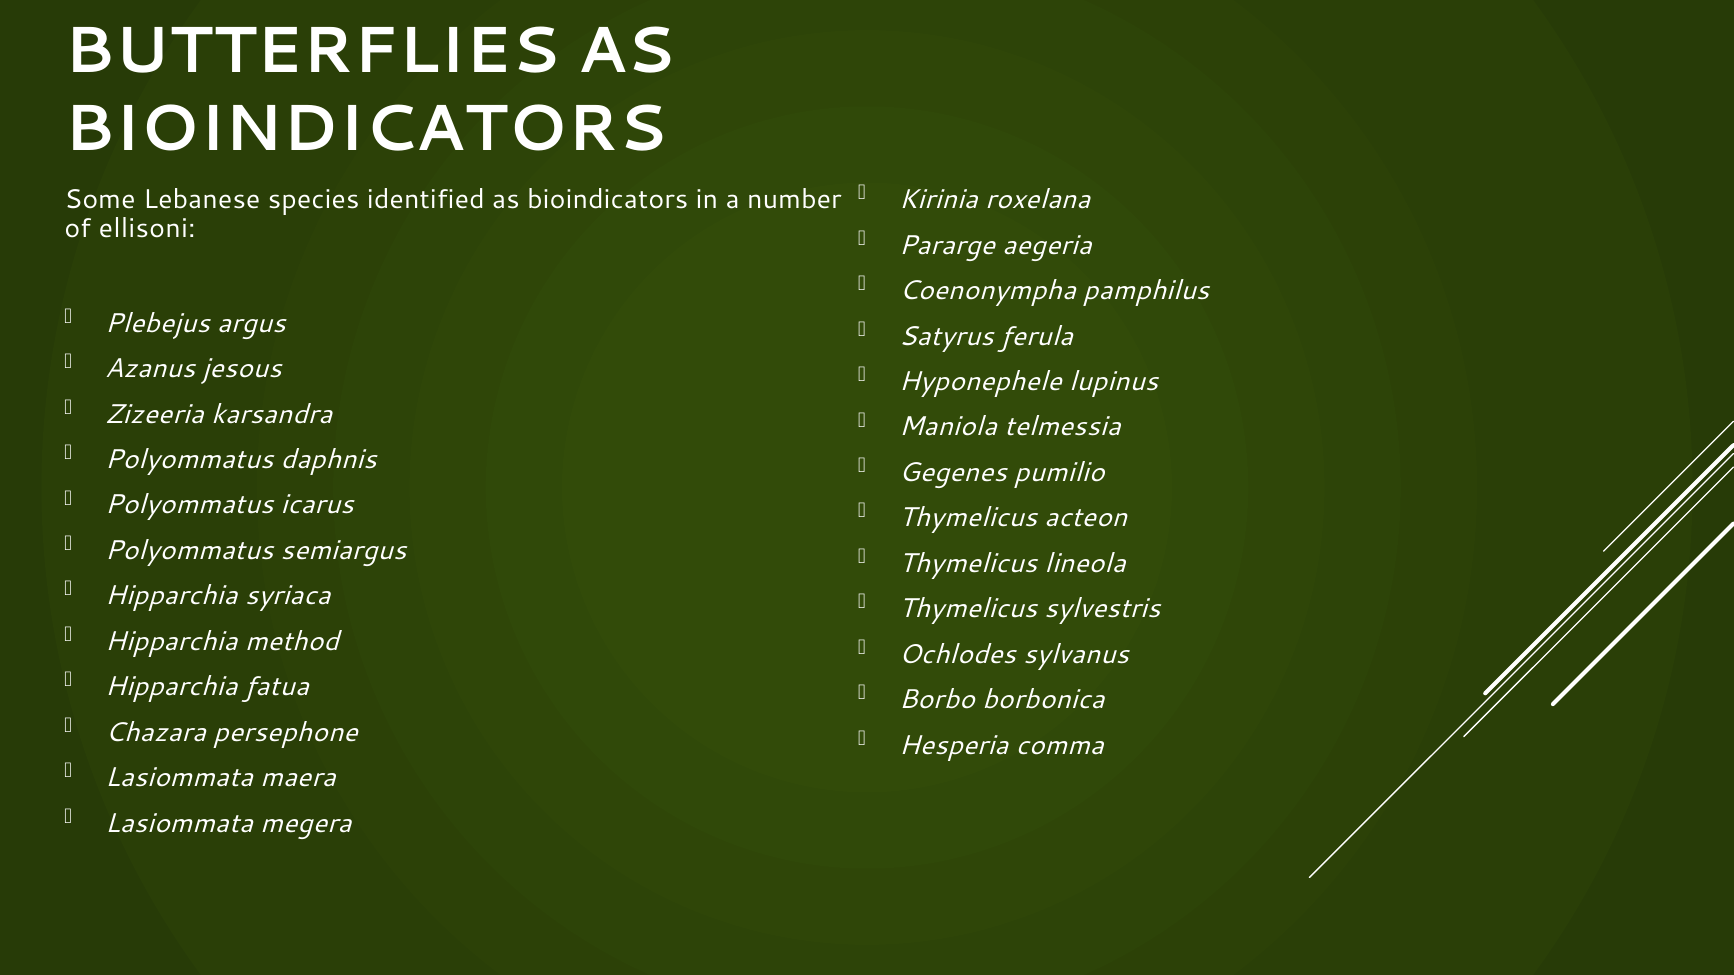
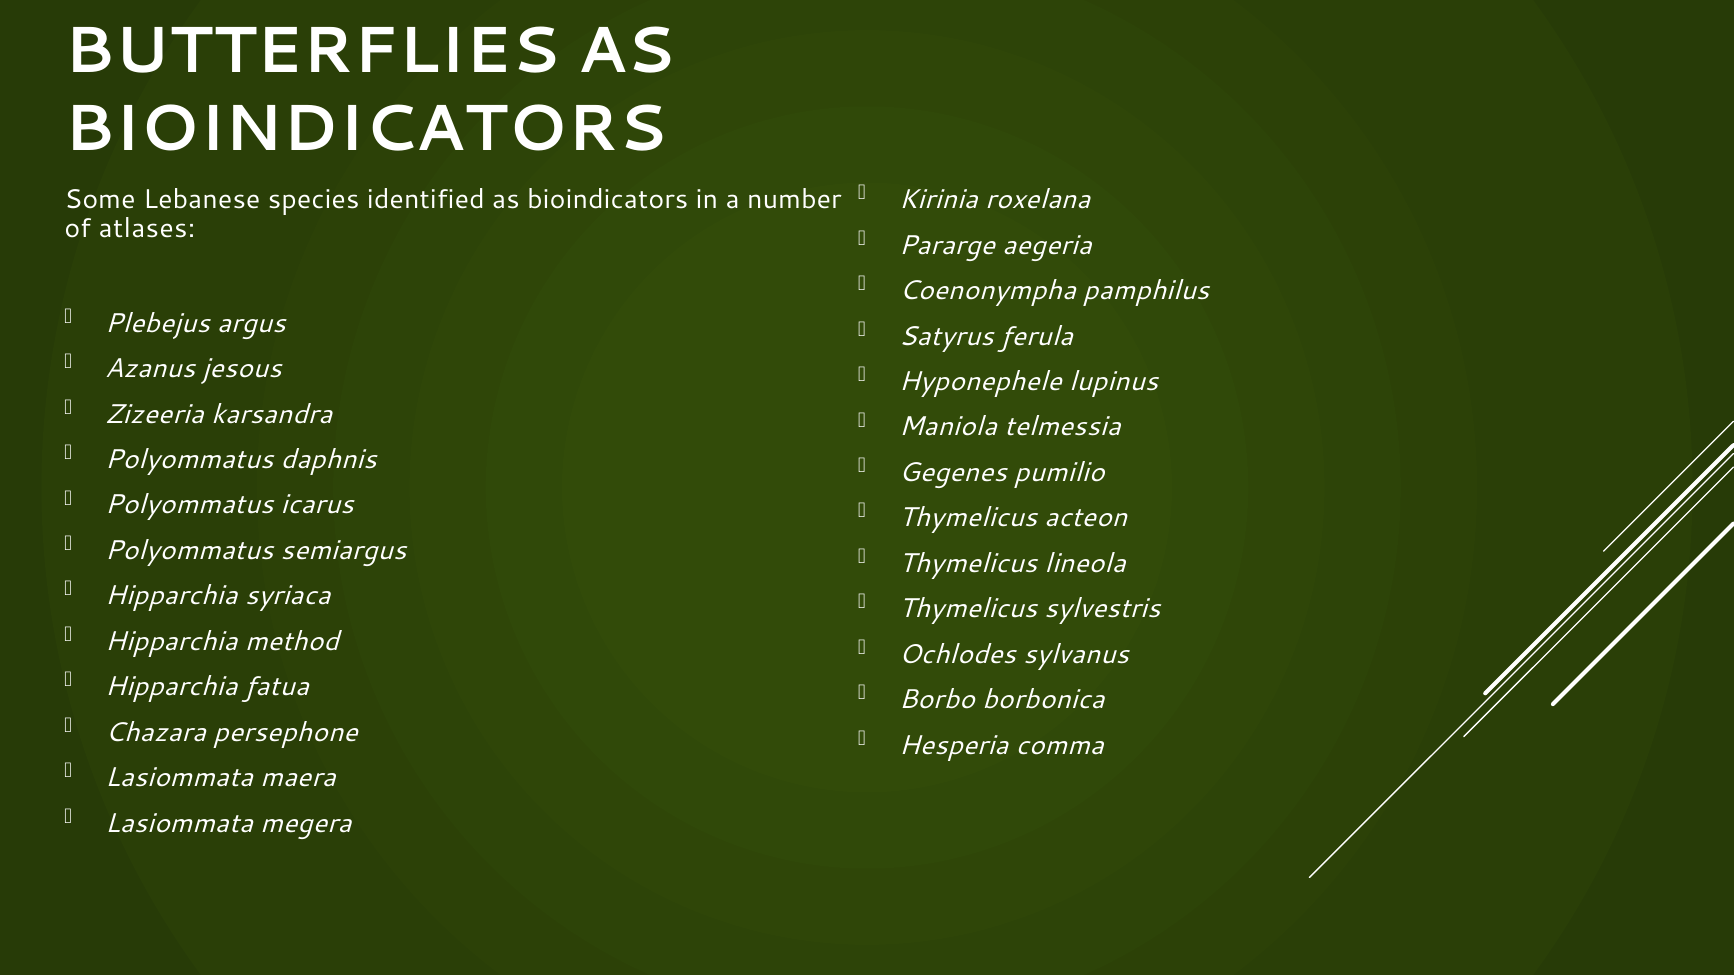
ellisoni: ellisoni -> atlases
